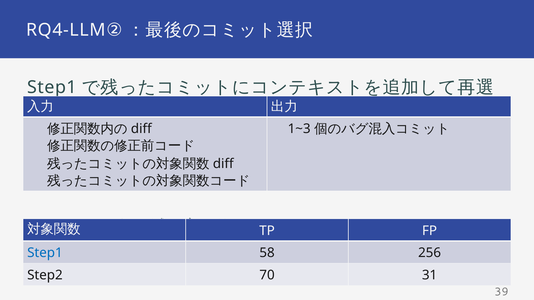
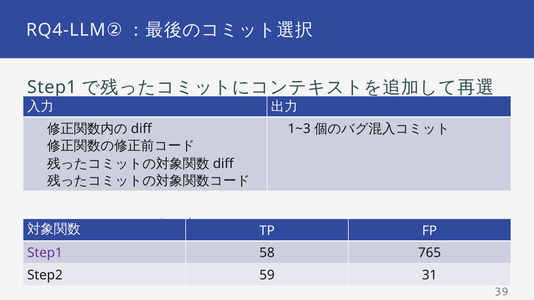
Step1 at (45, 253) colour: blue -> purple
256: 256 -> 765
70: 70 -> 59
